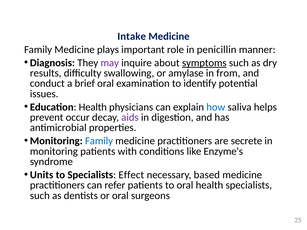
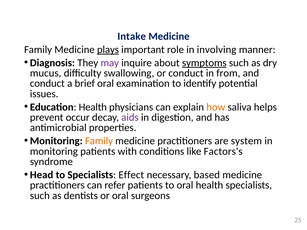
plays underline: none -> present
penicillin: penicillin -> involving
results: results -> mucus
or amylase: amylase -> conduct
how colour: blue -> orange
Family at (99, 141) colour: blue -> orange
secrete: secrete -> system
Enzyme's: Enzyme's -> Factors's
Units: Units -> Head
